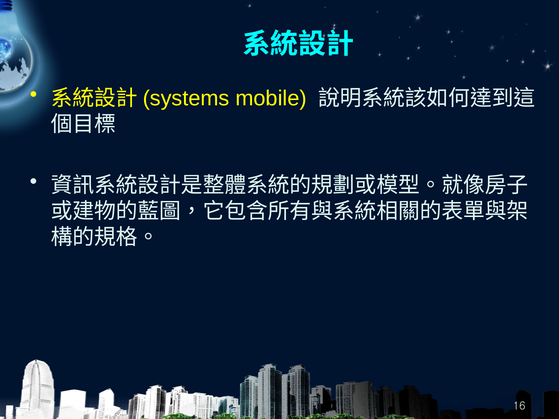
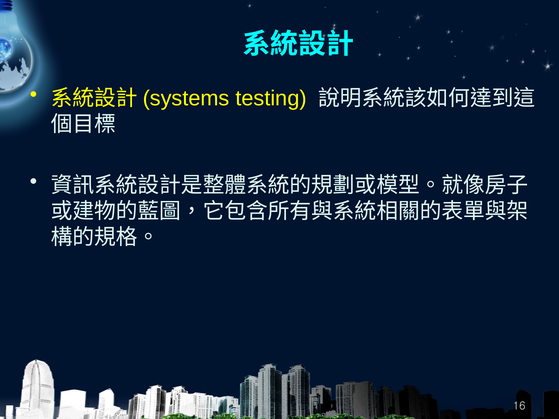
mobile: mobile -> testing
